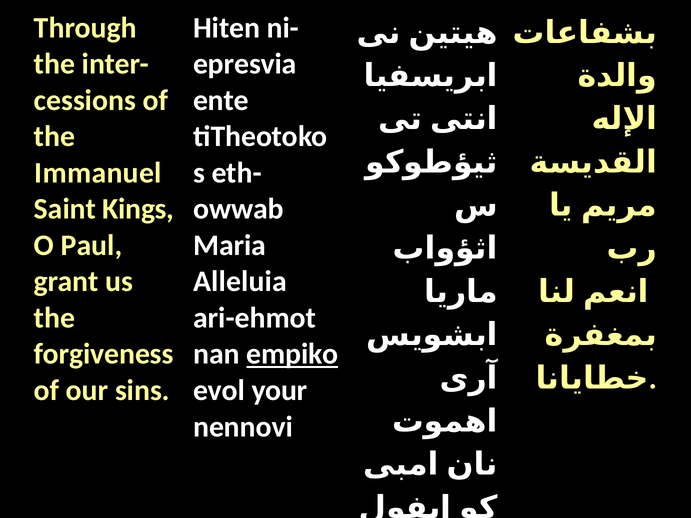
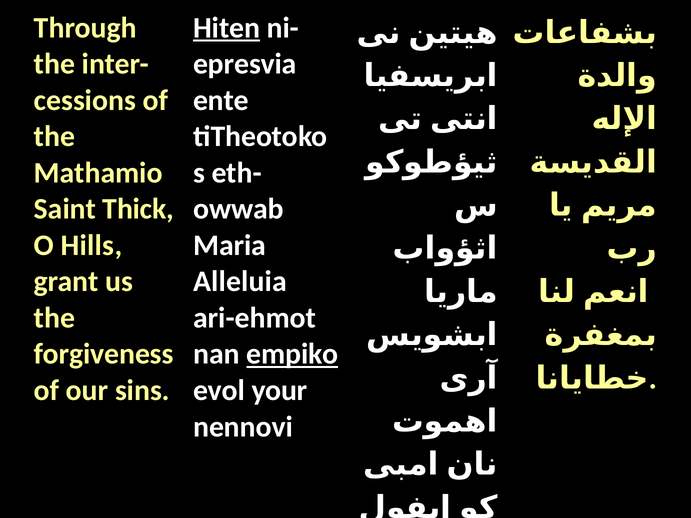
Hiten underline: none -> present
Immanuel: Immanuel -> Mathamio
Kings: Kings -> Thick
Paul: Paul -> Hills
